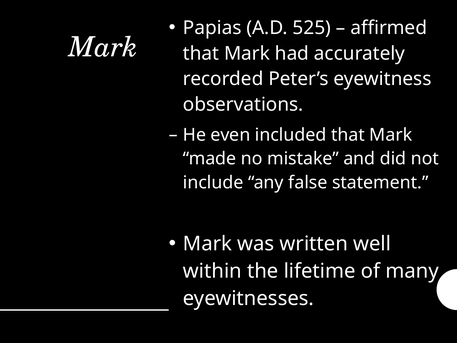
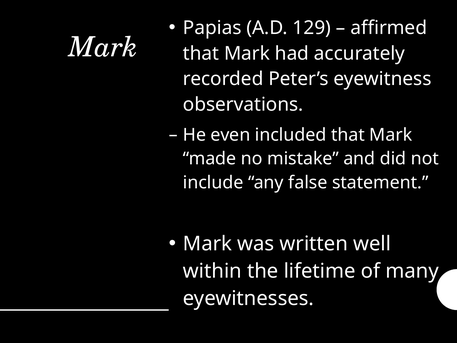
525: 525 -> 129
